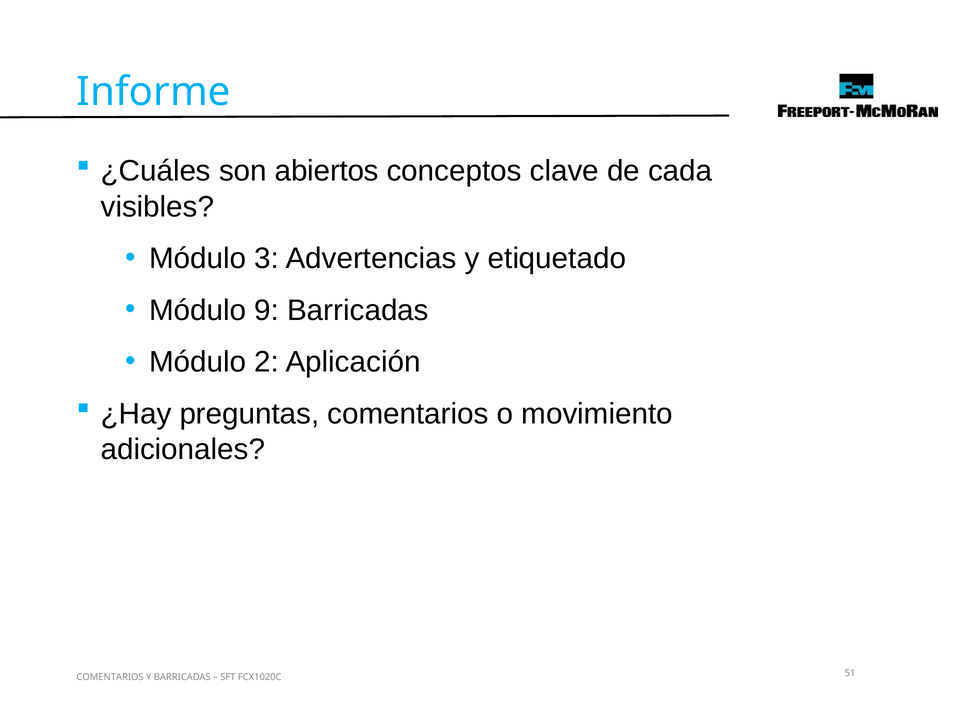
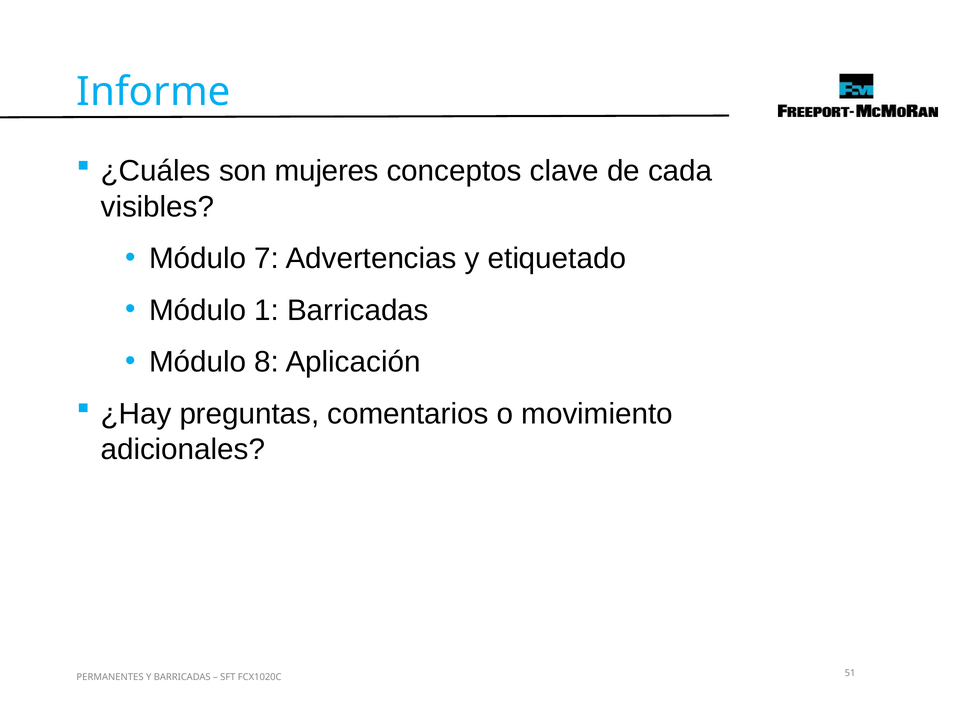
abiertos: abiertos -> mujeres
3: 3 -> 7
9: 9 -> 1
2: 2 -> 8
COMENTARIOS at (110, 677): COMENTARIOS -> PERMANENTES
